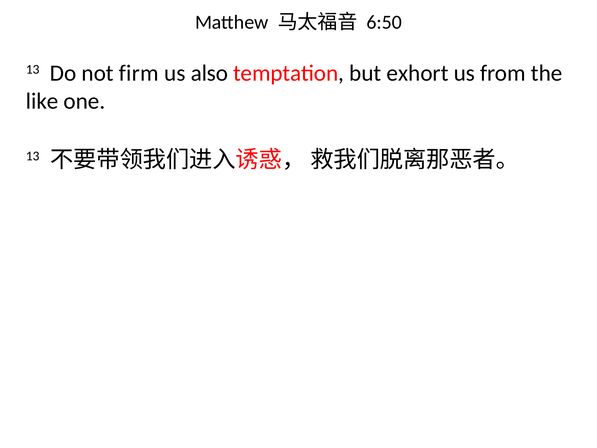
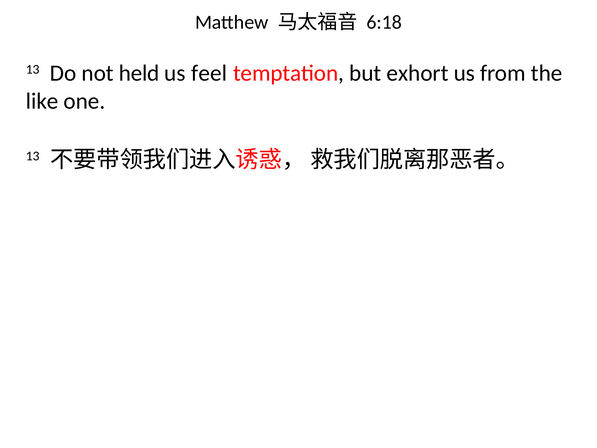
6:50: 6:50 -> 6:18
firm: firm -> held
also: also -> feel
